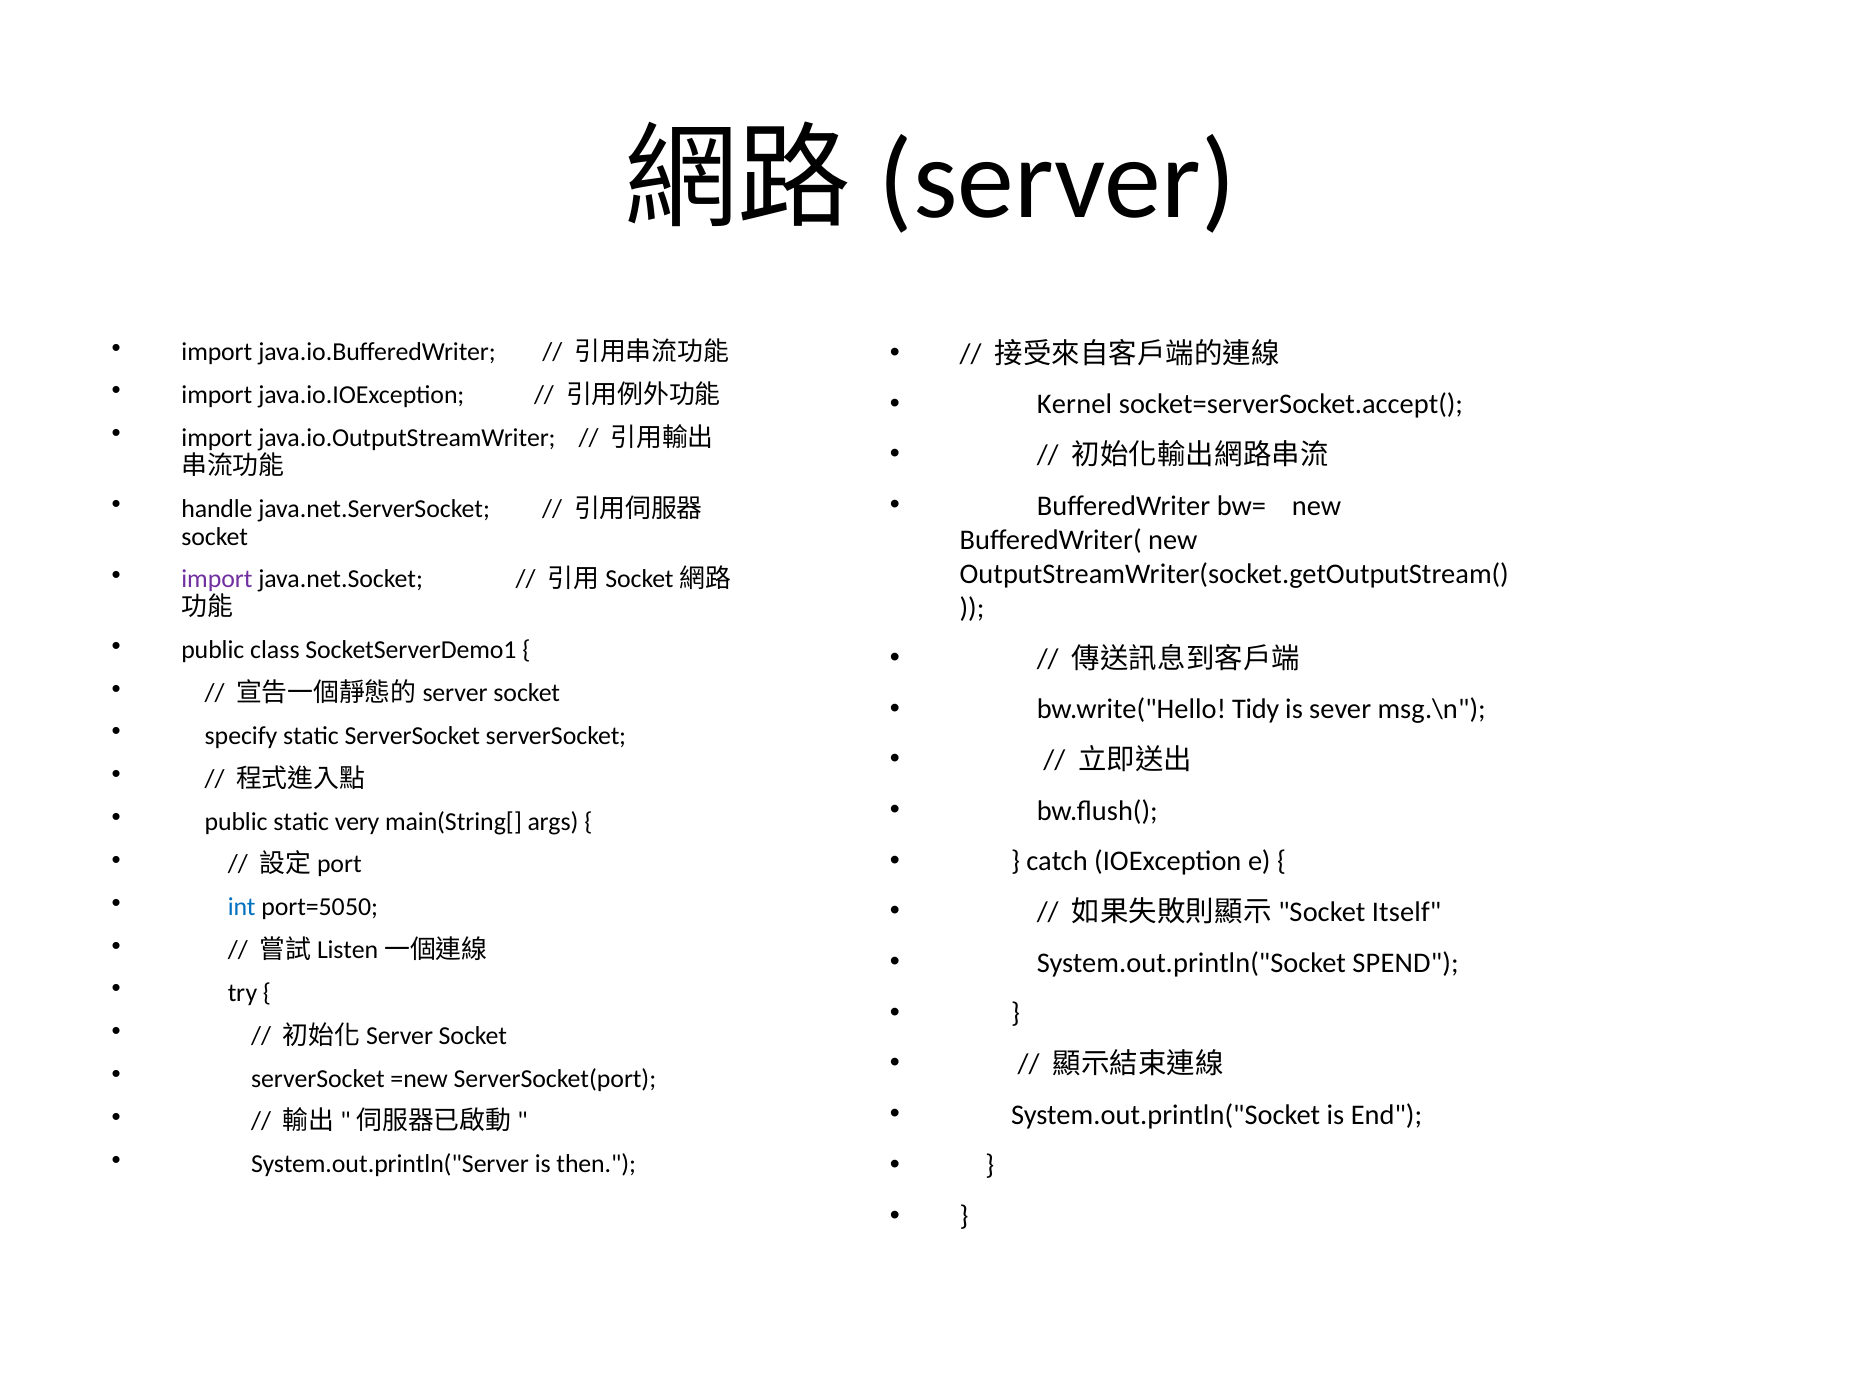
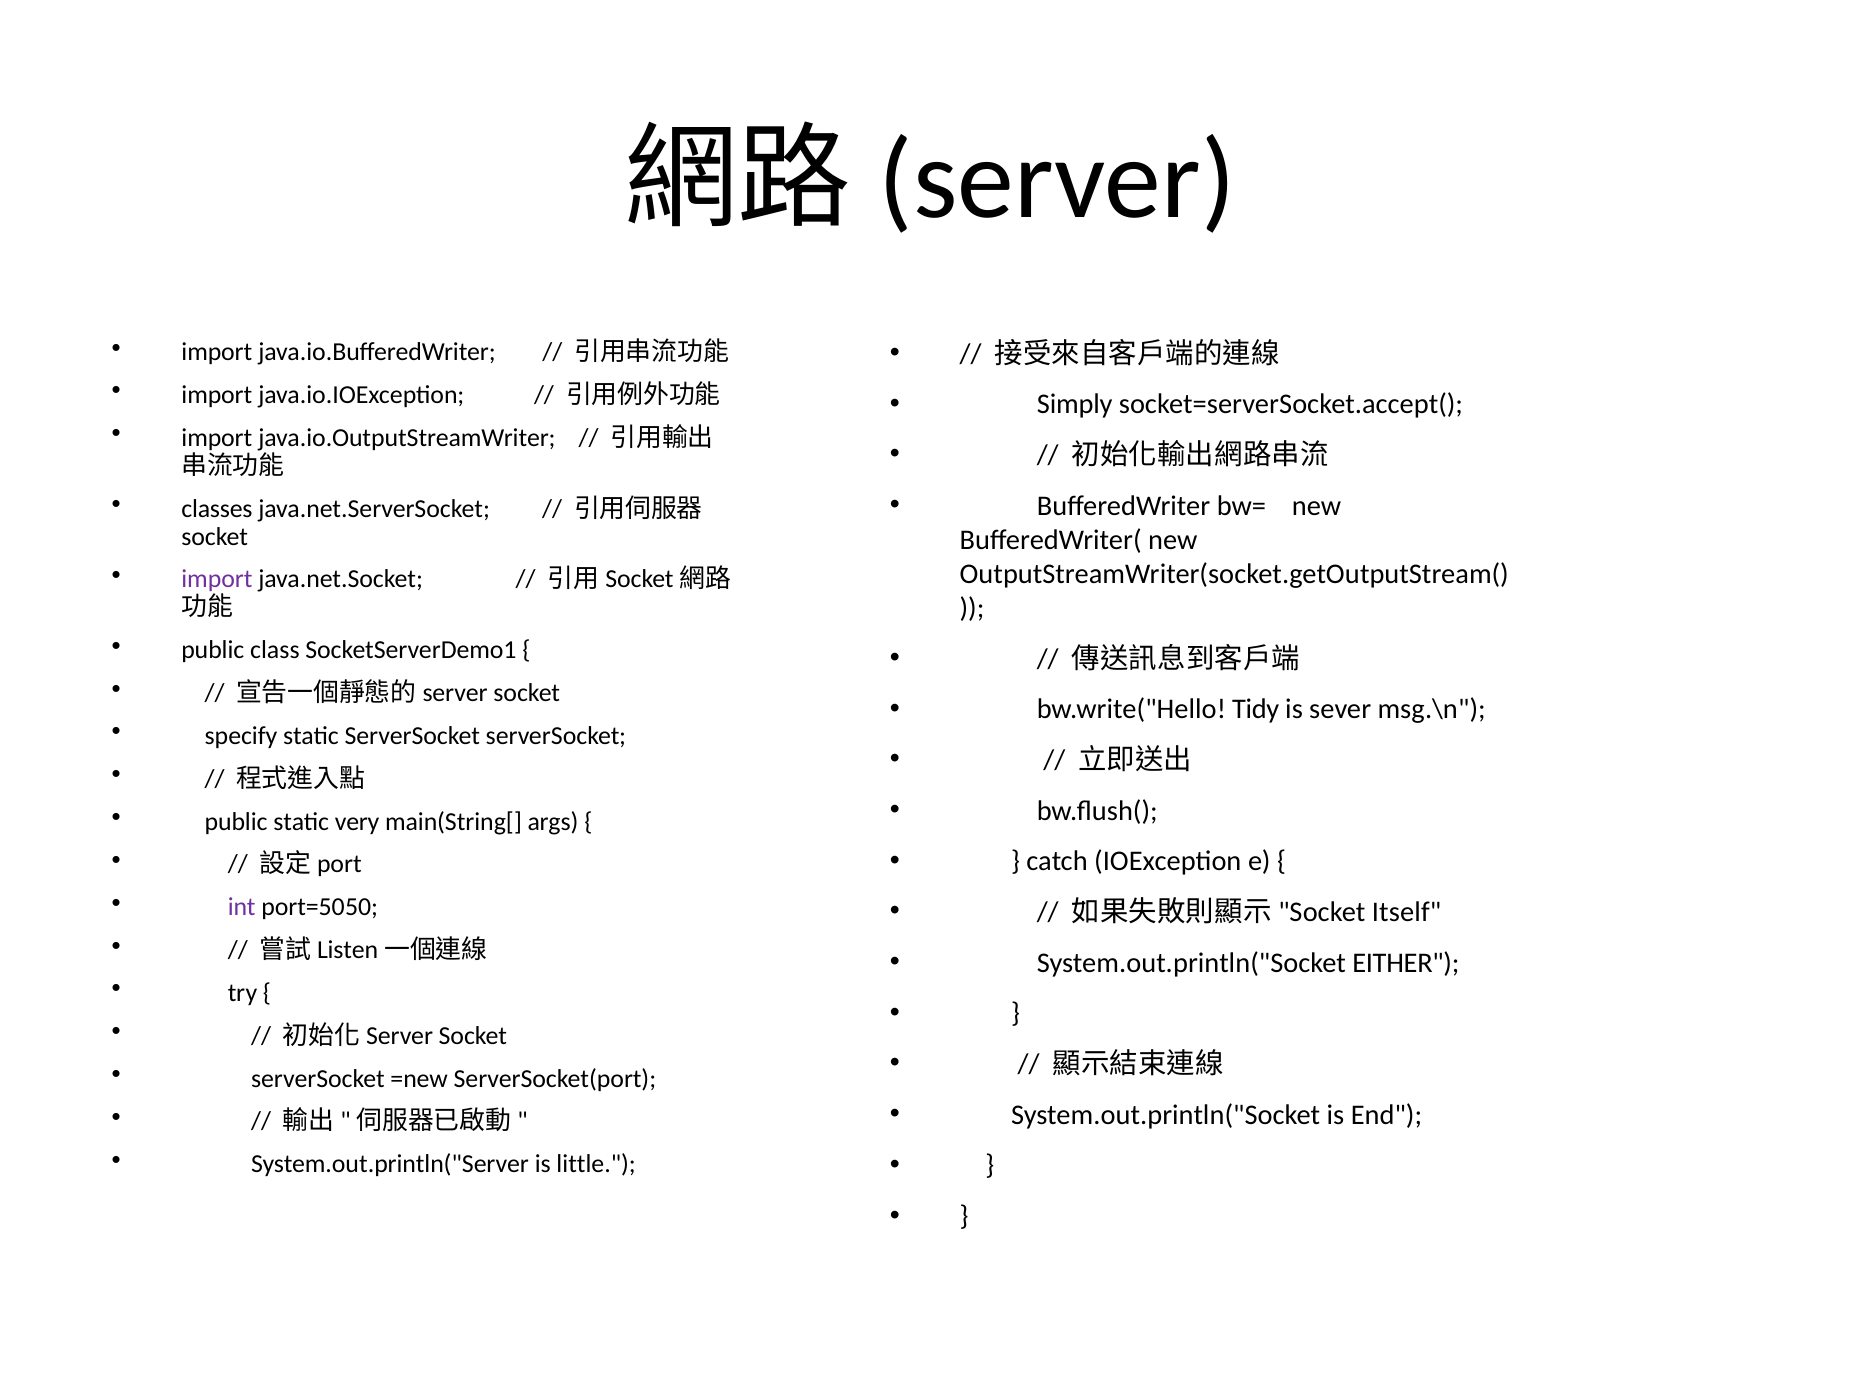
Kernel: Kernel -> Simply
handle: handle -> classes
int colour: blue -> purple
SPEND: SPEND -> EITHER
then: then -> little
